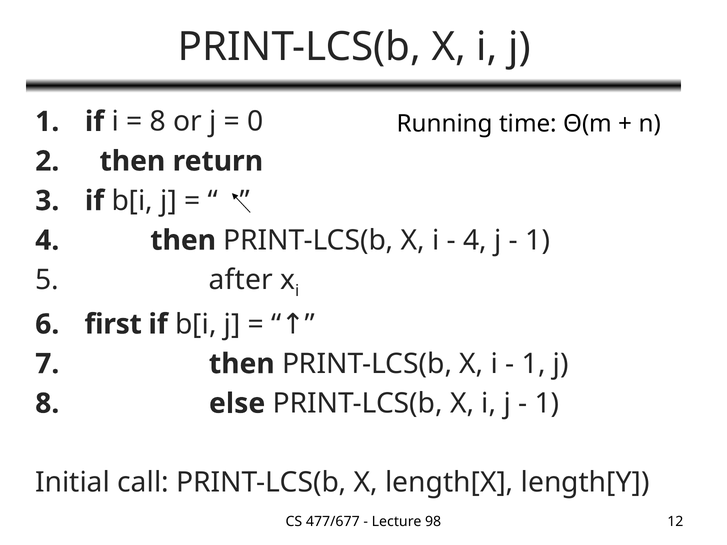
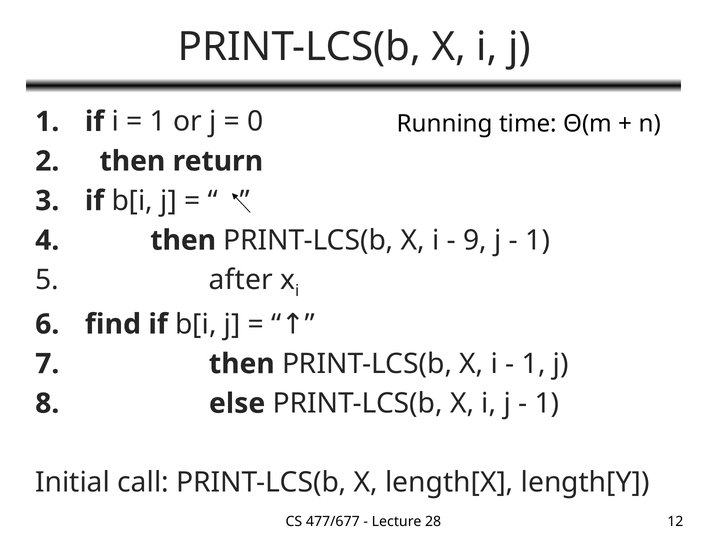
8 at (158, 122): 8 -> 1
4 at (475, 241): 4 -> 9
first: first -> find
98: 98 -> 28
